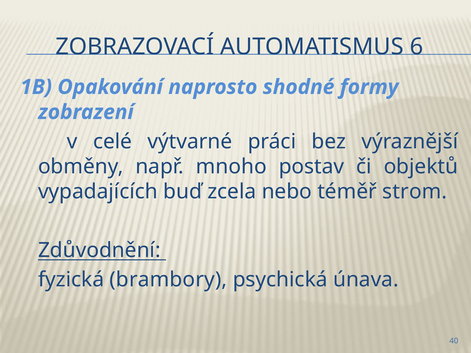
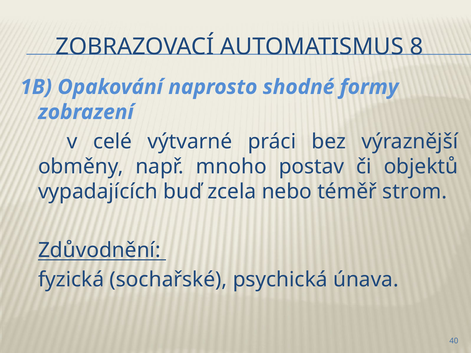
6: 6 -> 8
brambory: brambory -> sochařské
